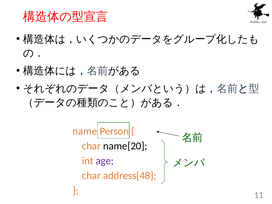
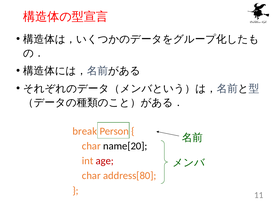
name: name -> break
age colour: purple -> red
address[48: address[48 -> address[80
